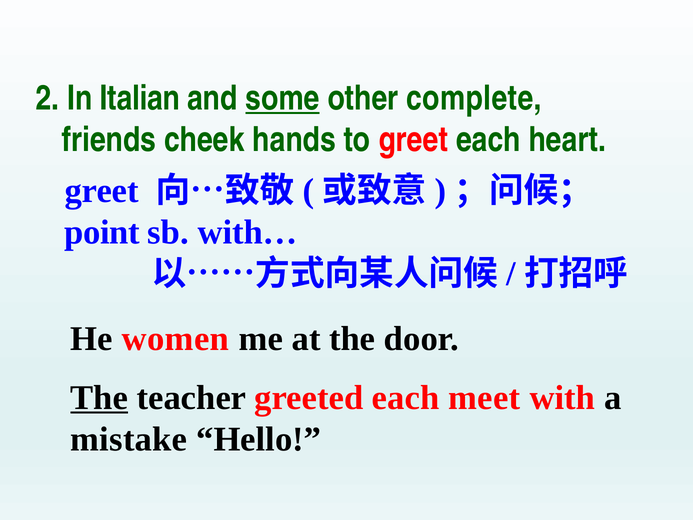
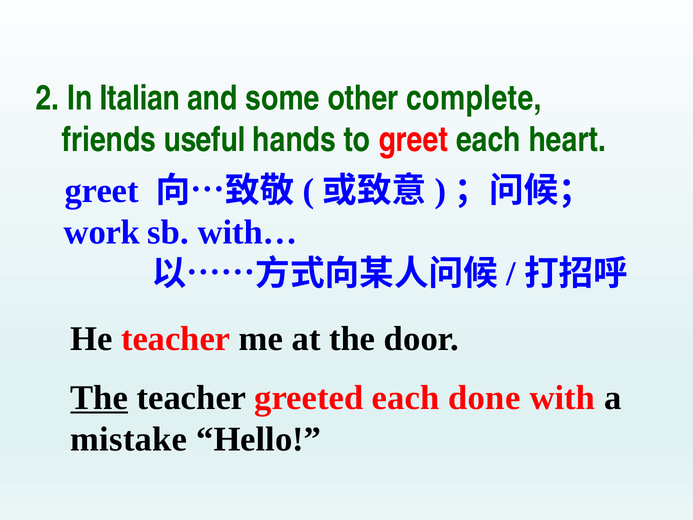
some underline: present -> none
cheek: cheek -> useful
point: point -> work
He women: women -> teacher
meet: meet -> done
